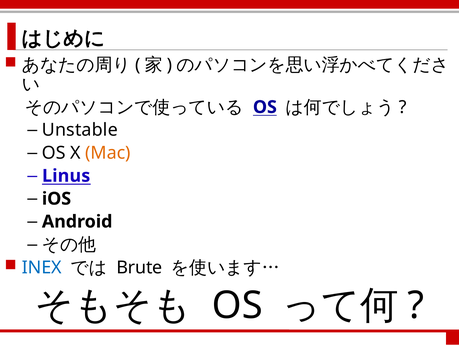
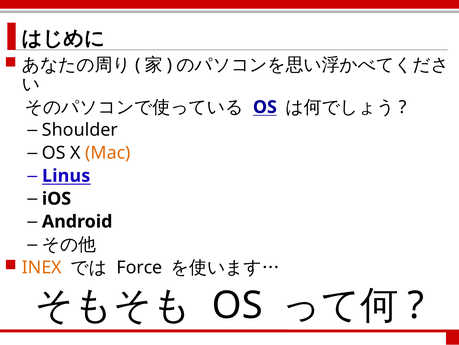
Unstable: Unstable -> Shoulder
INEX colour: blue -> orange
Brute: Brute -> Force
